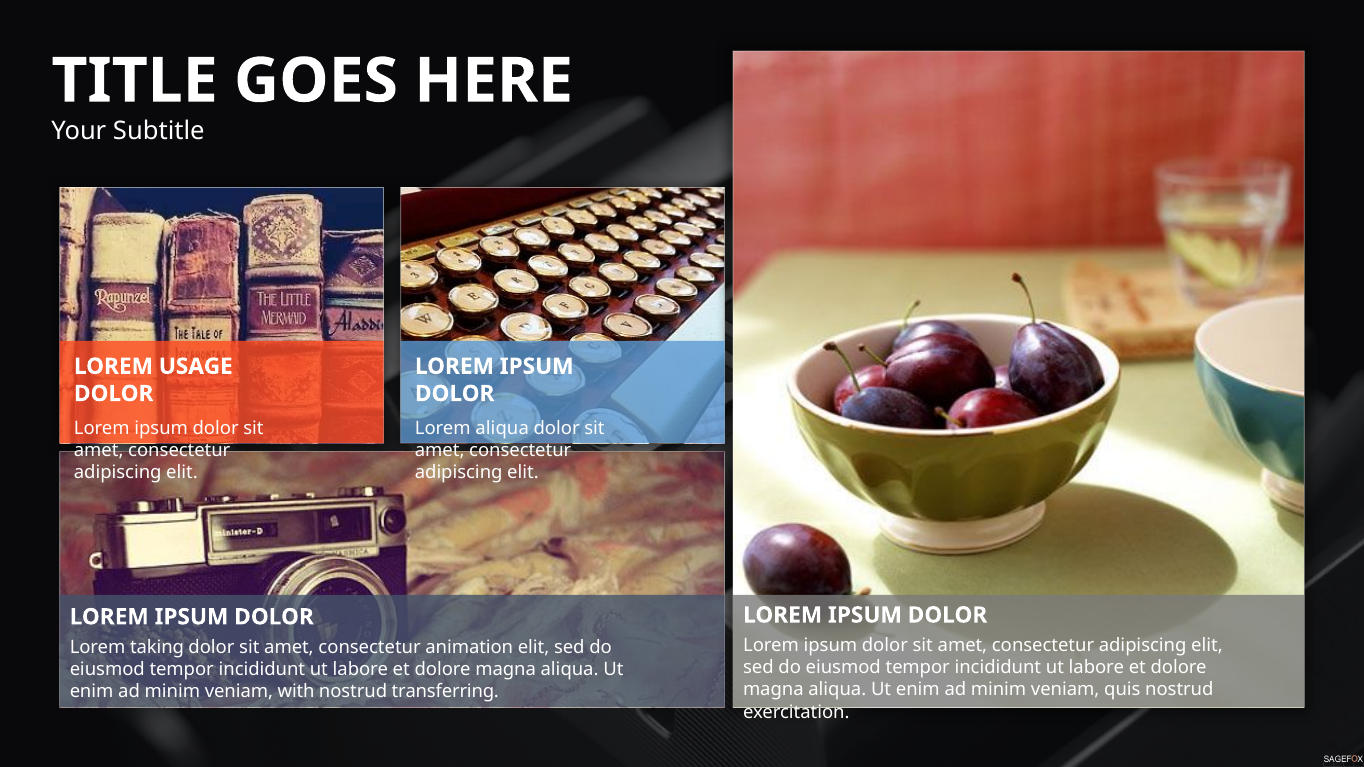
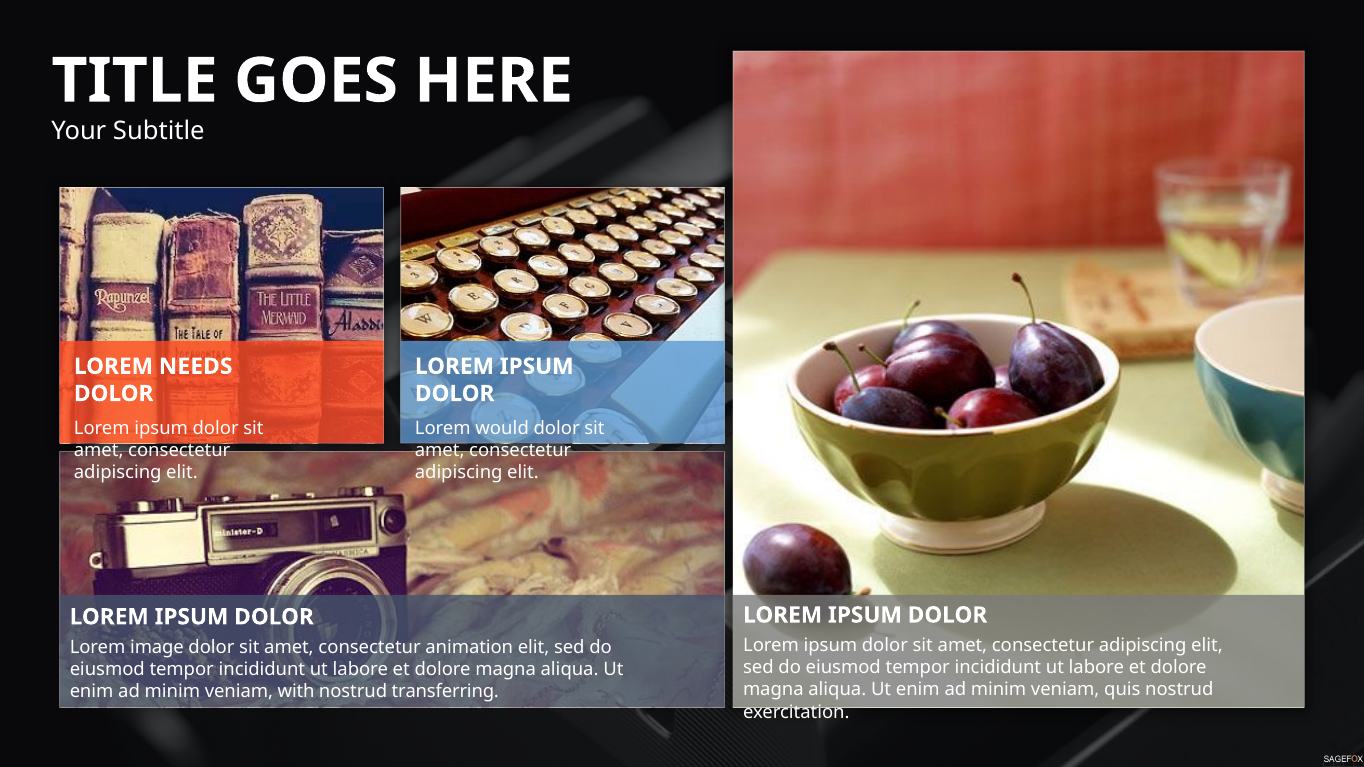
USAGE: USAGE -> NEEDS
Lorem aliqua: aliqua -> would
taking: taking -> image
